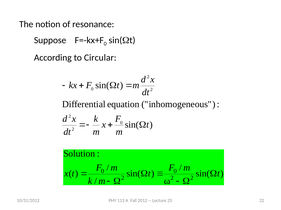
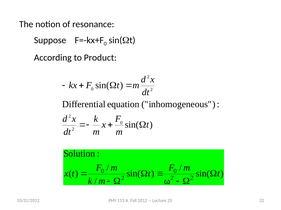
Circular: Circular -> Product
